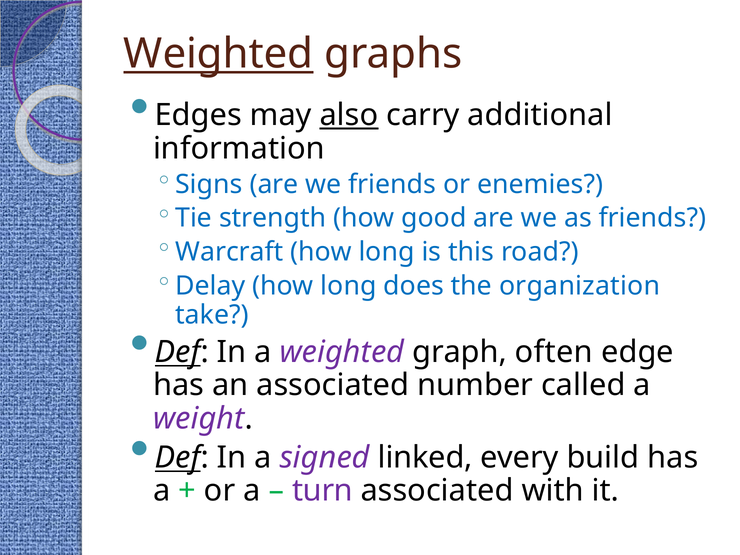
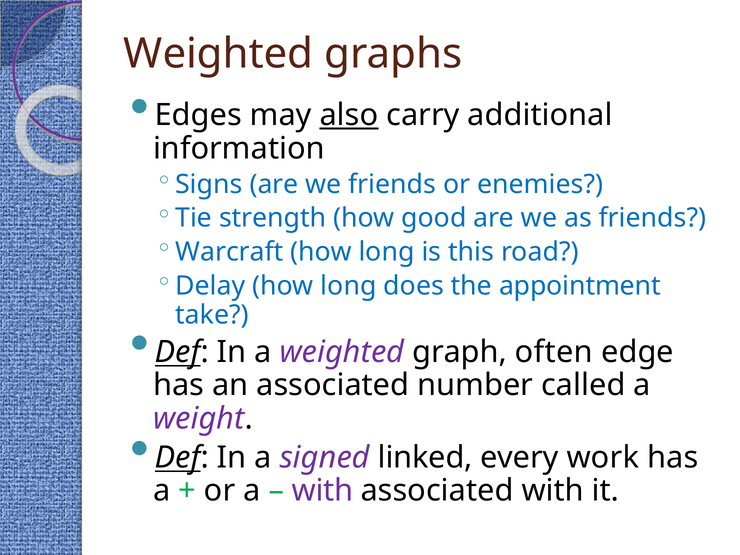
Weighted at (218, 54) underline: present -> none
organization: organization -> appointment
build: build -> work
turn at (323, 491): turn -> with
